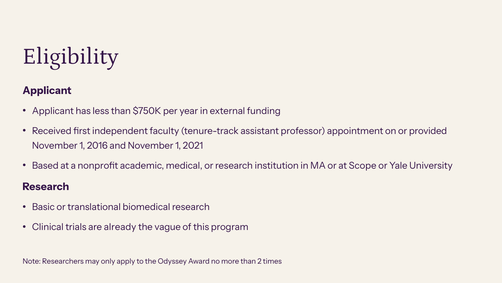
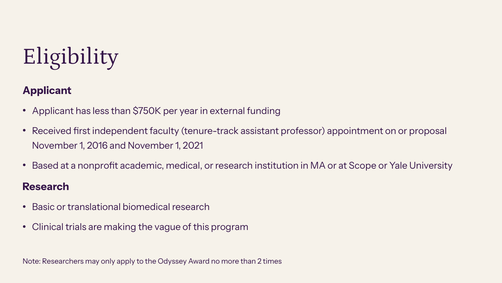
provided: provided -> proposal
already: already -> making
